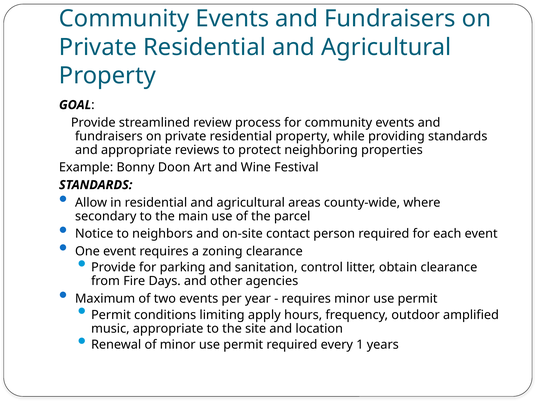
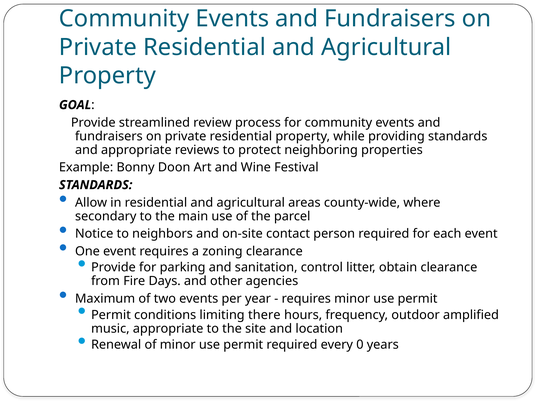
apply: apply -> there
1: 1 -> 0
